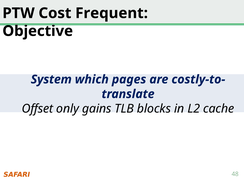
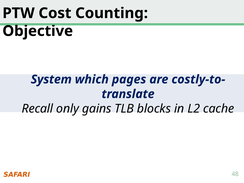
Frequent: Frequent -> Counting
Offset: Offset -> Recall
